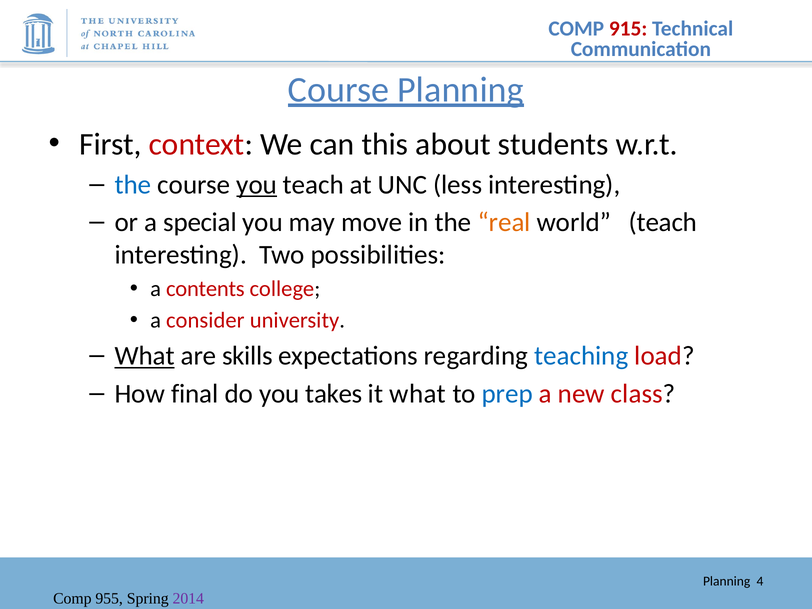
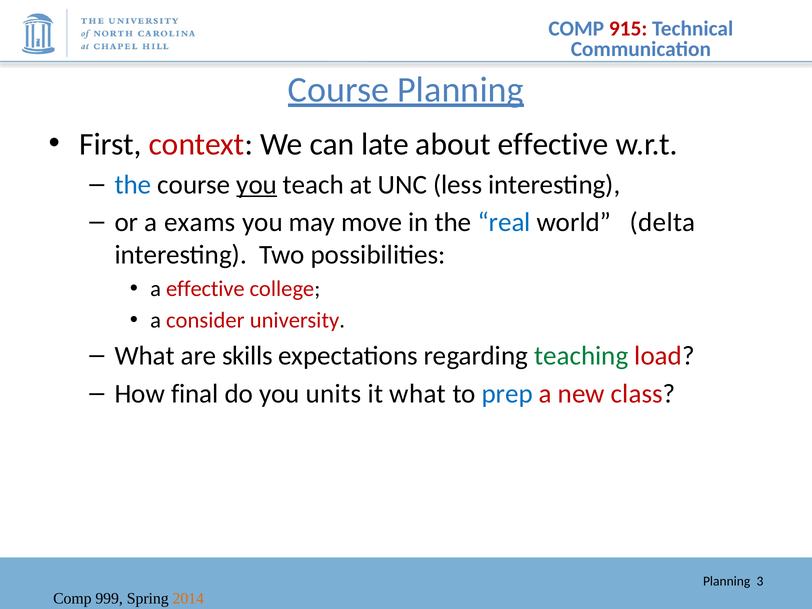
this: this -> late
about students: students -> effective
special: special -> exams
real colour: orange -> blue
world teach: teach -> delta
a contents: contents -> effective
What at (145, 356) underline: present -> none
teaching colour: blue -> green
takes: takes -> units
4: 4 -> 3
955: 955 -> 999
2014 colour: purple -> orange
